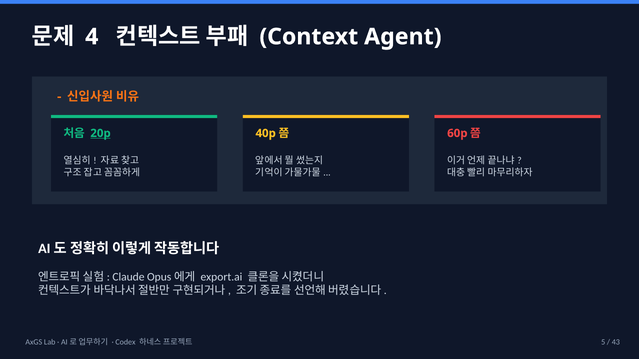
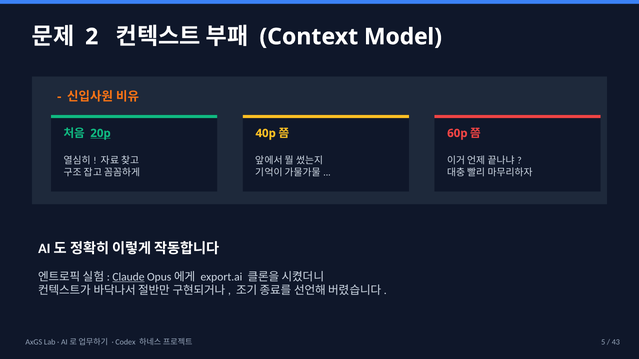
4: 4 -> 2
Agent: Agent -> Model
Claude underline: none -> present
